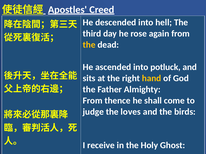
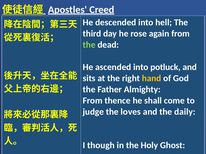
the at (89, 45) colour: yellow -> light green
birds: birds -> daily
receive: receive -> though
